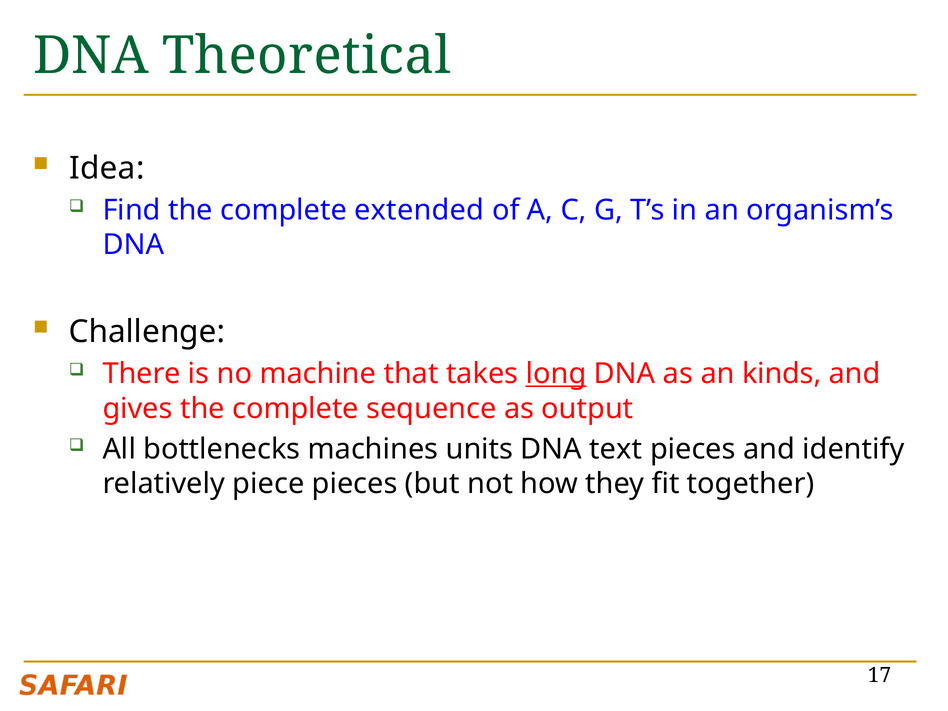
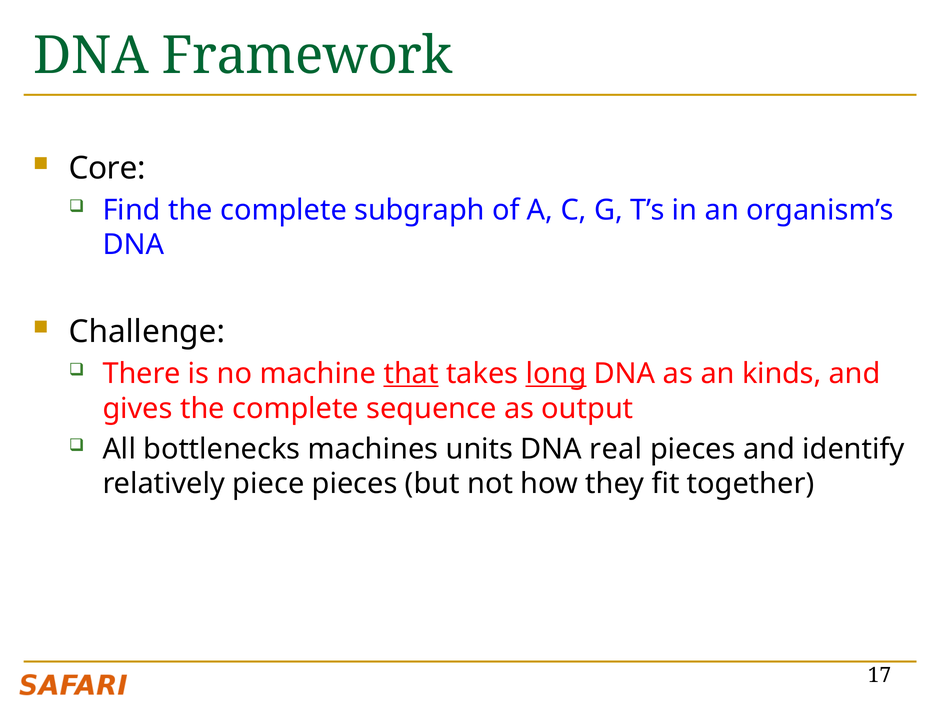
Theoretical: Theoretical -> Framework
Idea: Idea -> Core
extended: extended -> subgraph
that underline: none -> present
text: text -> real
